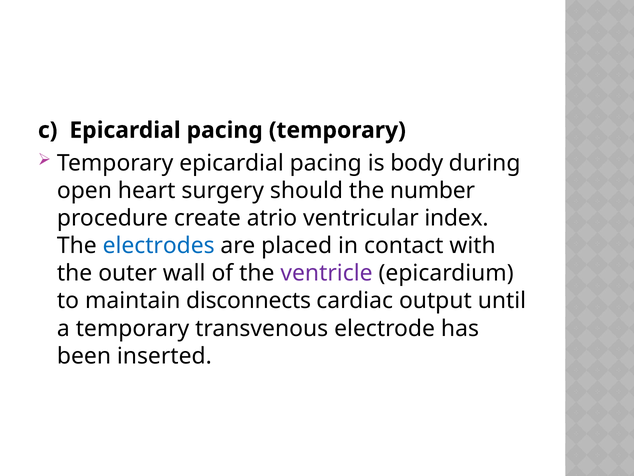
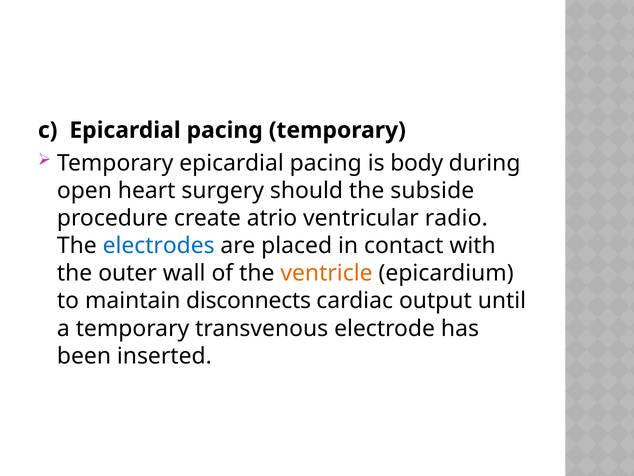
number: number -> subside
index: index -> radio
ventricle colour: purple -> orange
